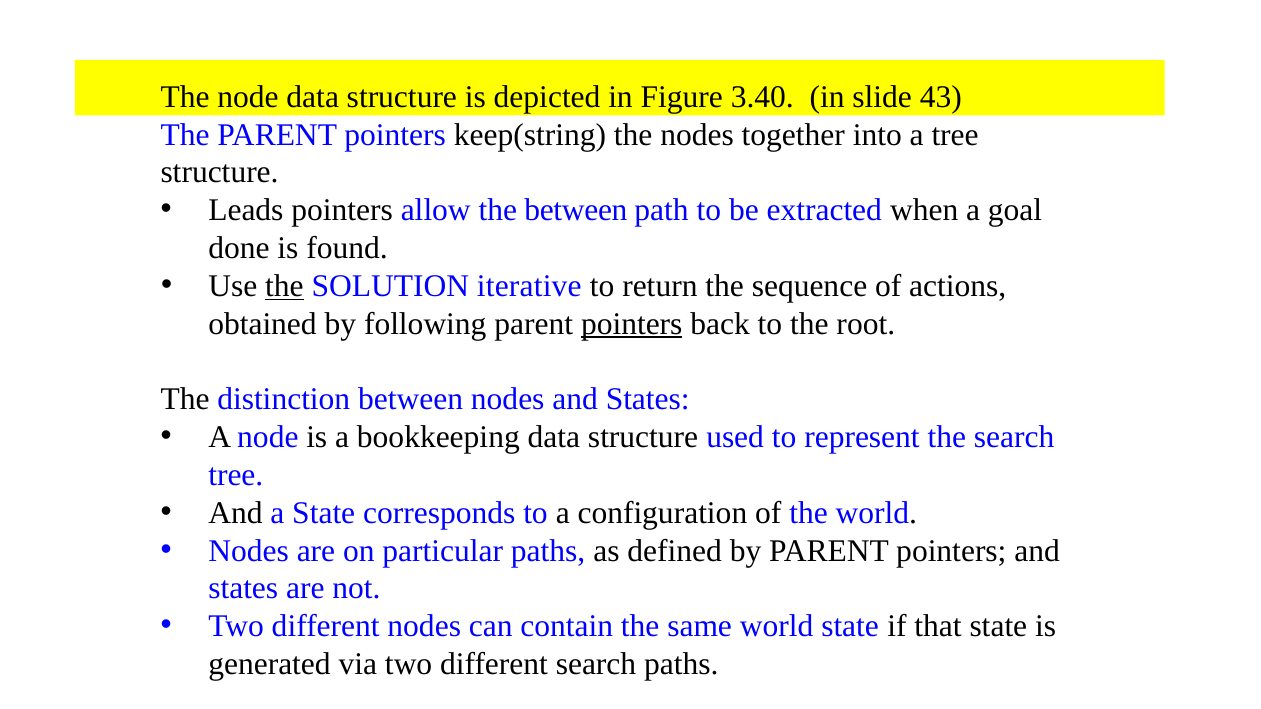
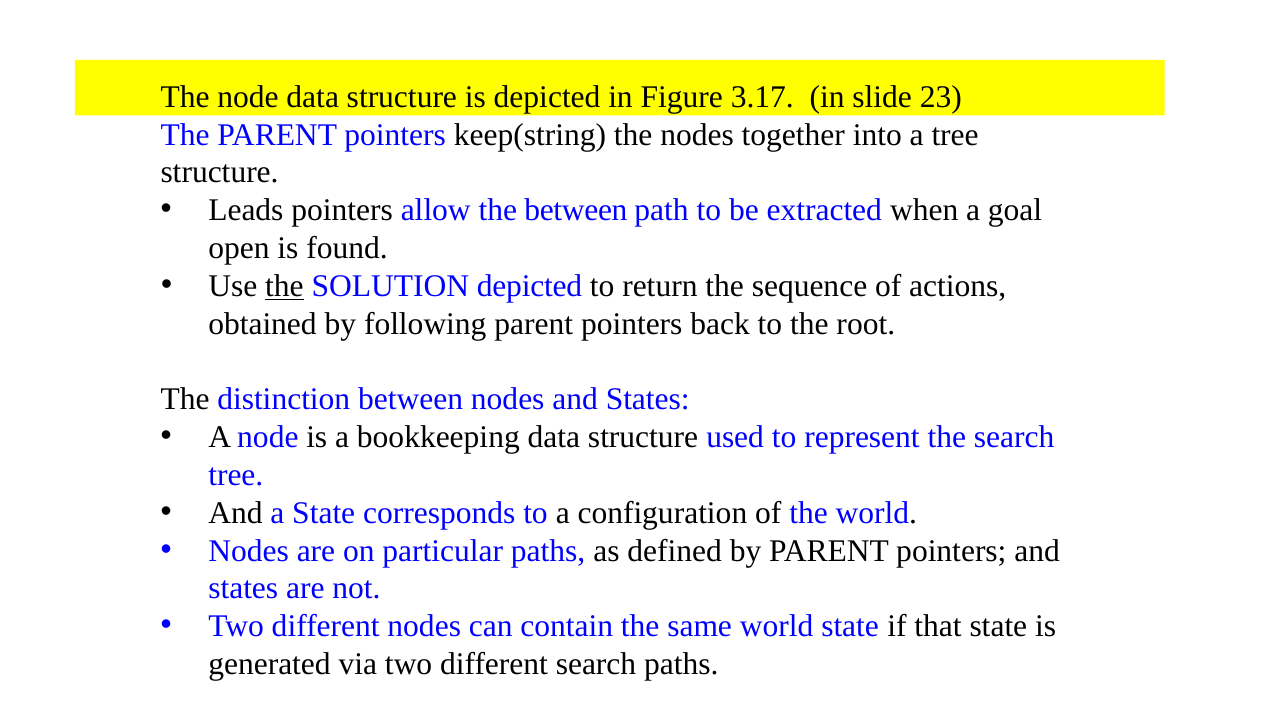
3.40: 3.40 -> 3.17
43: 43 -> 23
done: done -> open
SOLUTION iterative: iterative -> depicted
pointers at (632, 324) underline: present -> none
